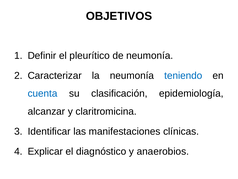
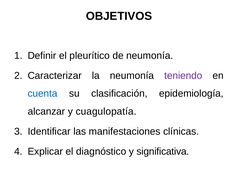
teniendo colour: blue -> purple
claritromicina: claritromicina -> cuagulopatía
anaerobios: anaerobios -> significativa
